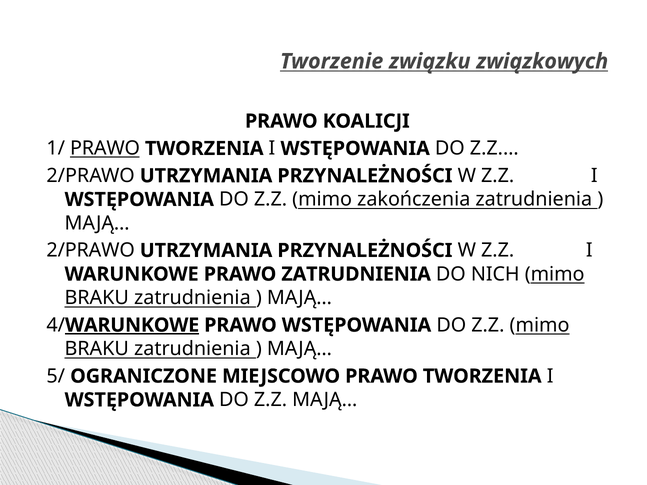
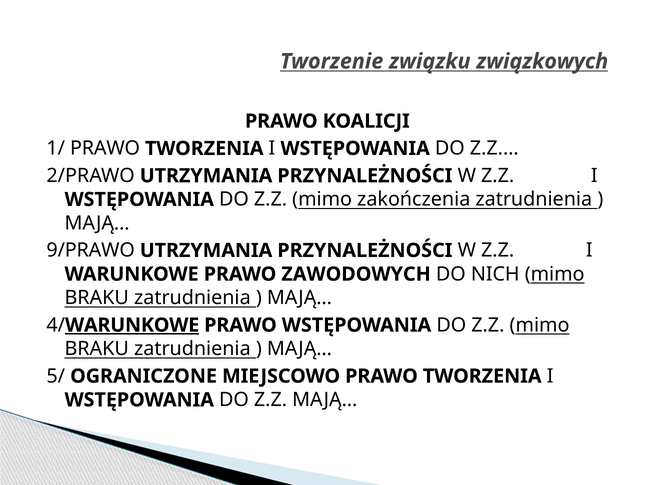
PRAWO at (105, 149) underline: present -> none
2/PRAWO at (91, 251): 2/PRAWO -> 9/PRAWO
PRAWO ZATRUDNIENIA: ZATRUDNIENIA -> ZAWODOWYCH
